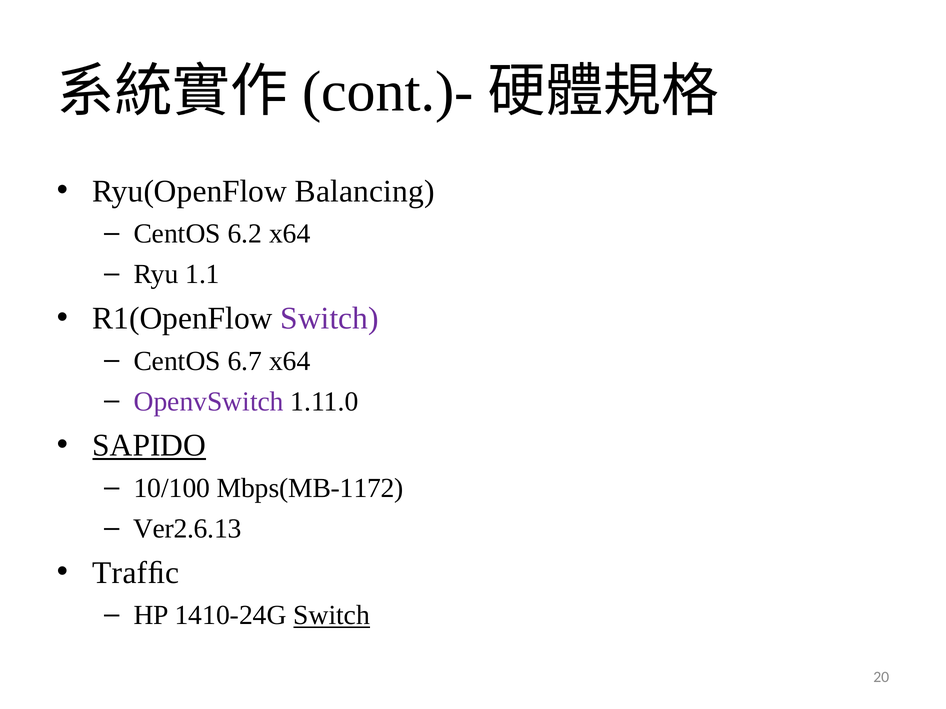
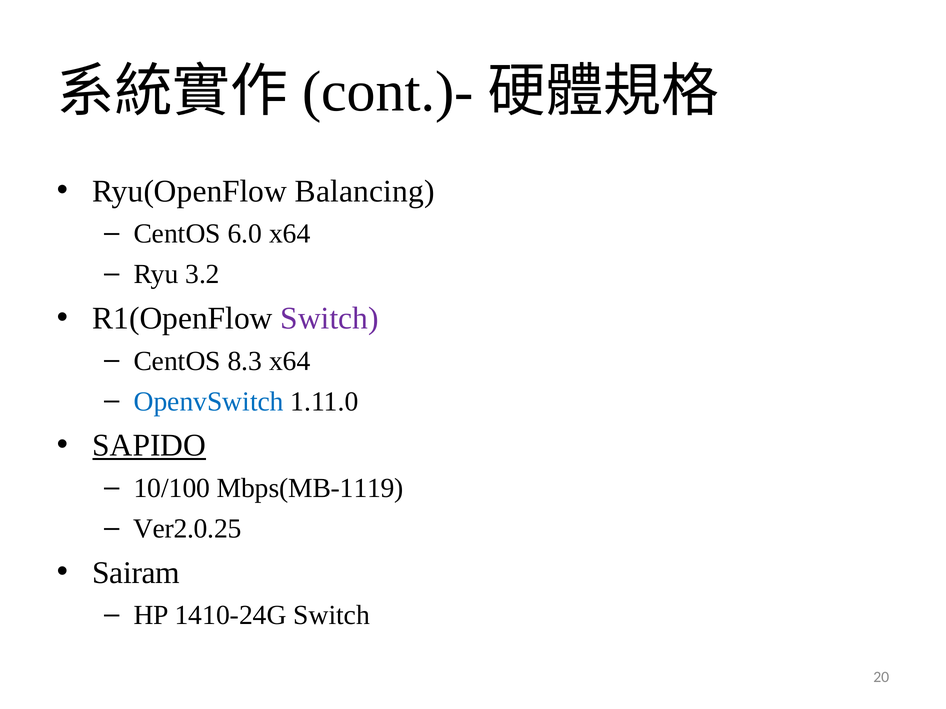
6.2: 6.2 -> 6.0
1.1: 1.1 -> 3.2
6.7: 6.7 -> 8.3
OpenvSwitch colour: purple -> blue
Mbps(MB-1172: Mbps(MB-1172 -> Mbps(MB-1119
Ver2.6.13: Ver2.6.13 -> Ver2.0.25
Trafﬁc: Trafﬁc -> Sairam
Switch at (332, 616) underline: present -> none
